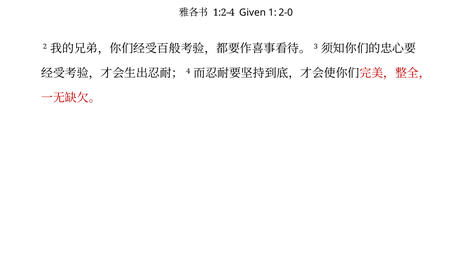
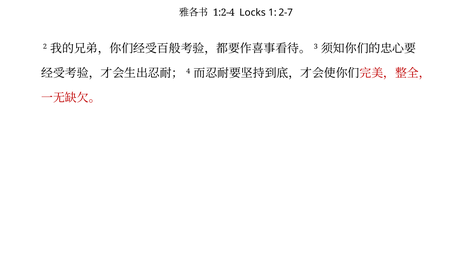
Given: Given -> Locks
2-0: 2-0 -> 2-7
